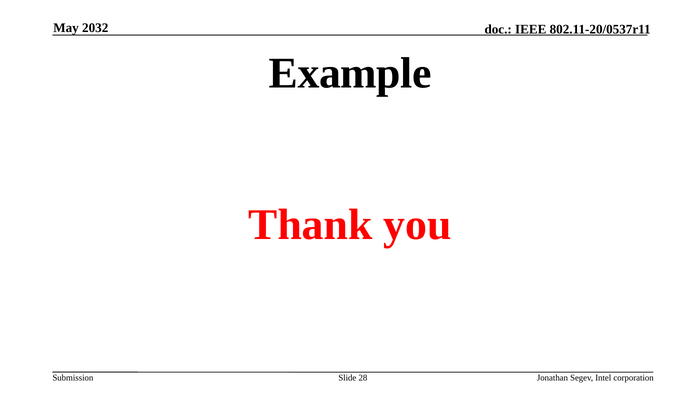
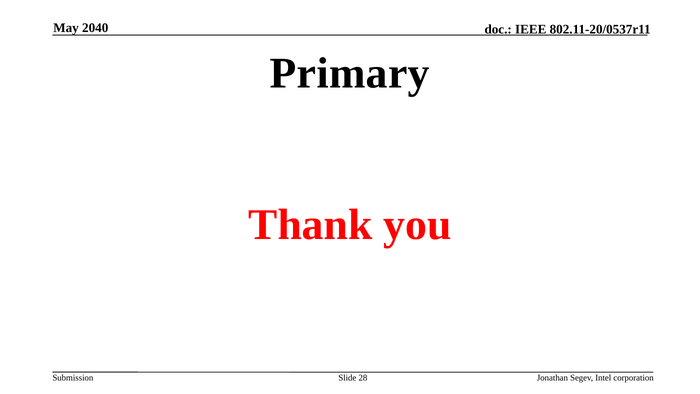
2032: 2032 -> 2040
Example: Example -> Primary
